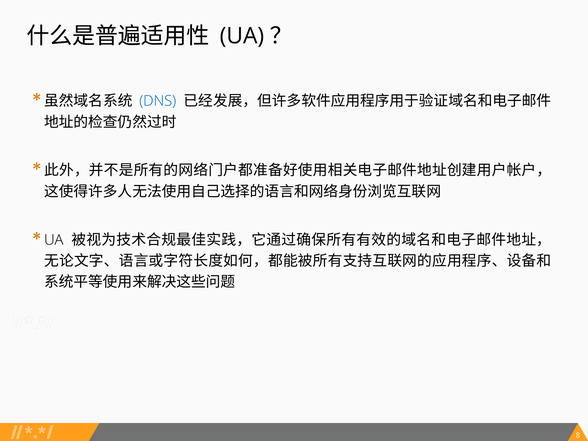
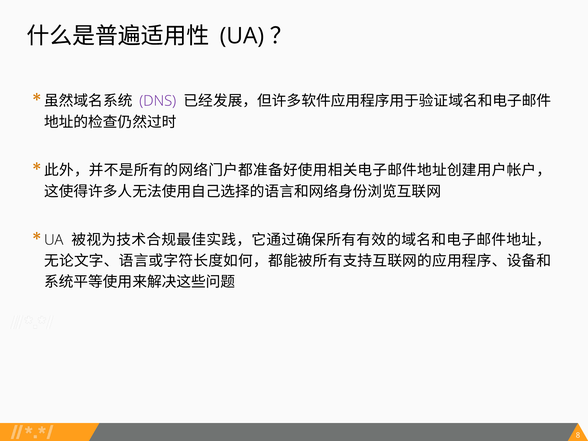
DNS colour: blue -> purple
